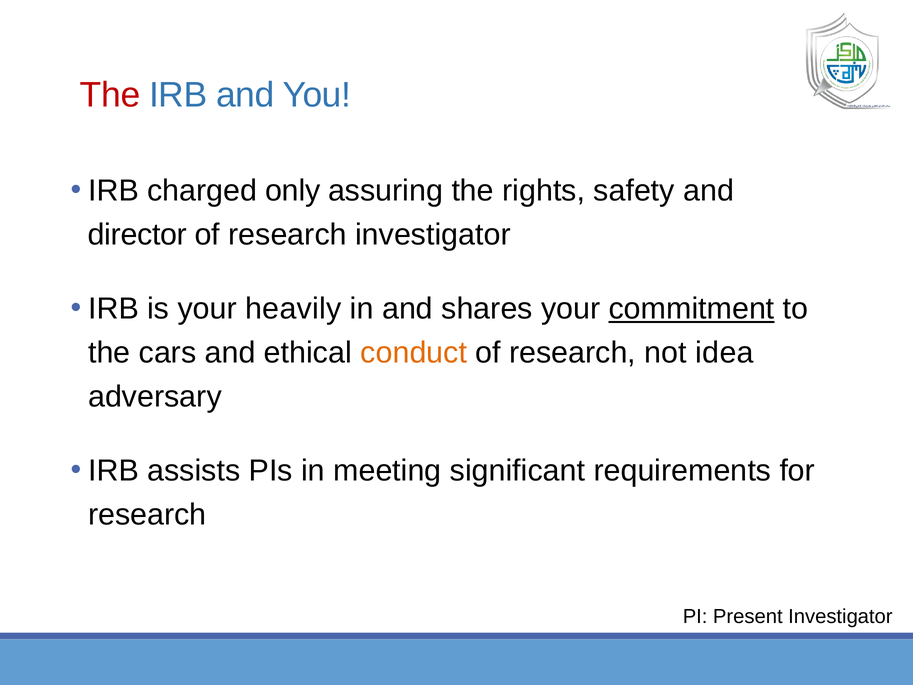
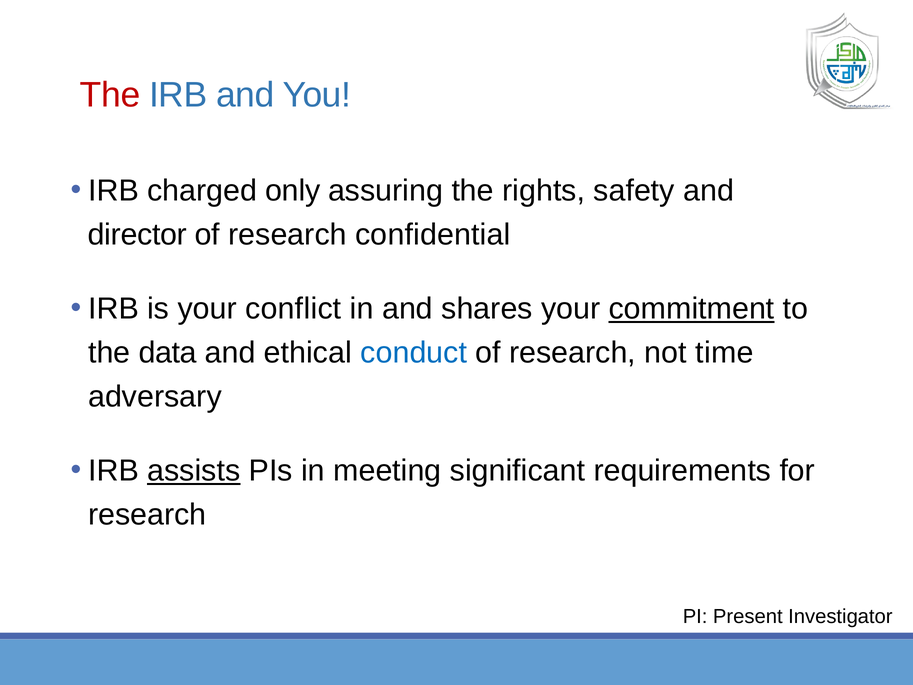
research investigator: investigator -> confidential
heavily: heavily -> conflict
cars: cars -> data
conduct colour: orange -> blue
idea: idea -> time
assists underline: none -> present
